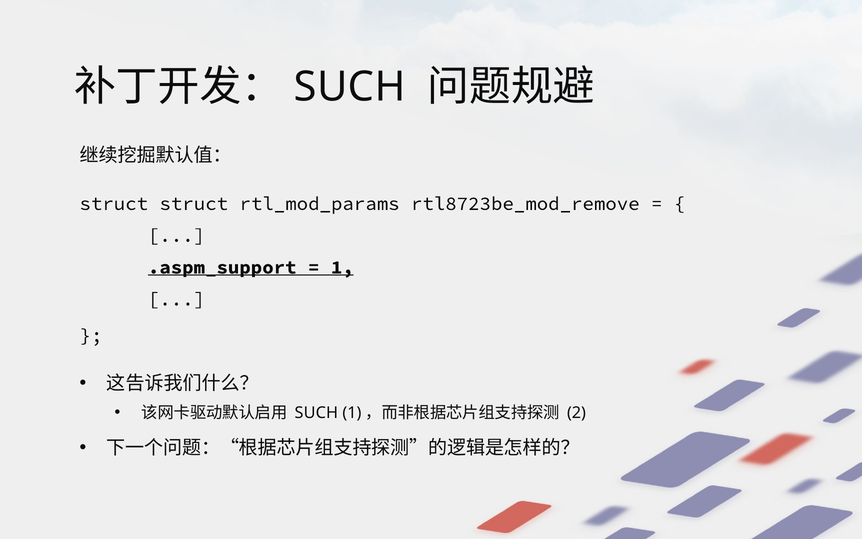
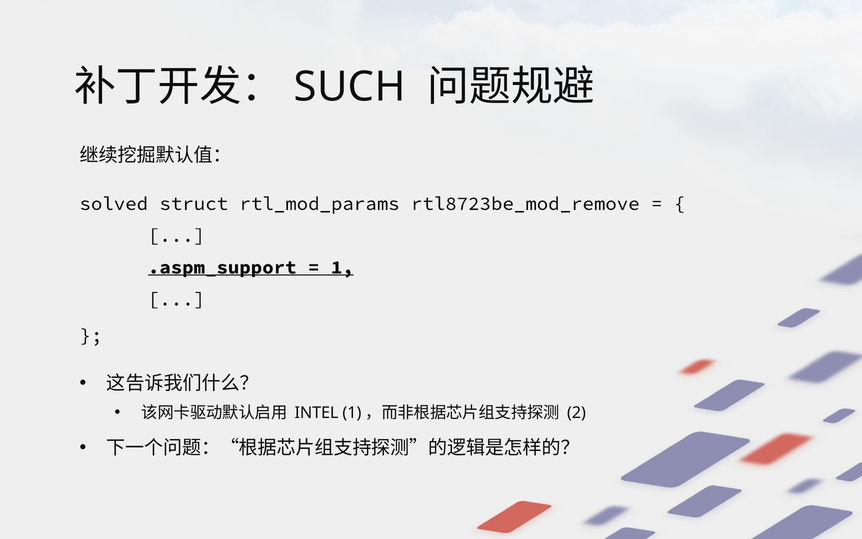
struct at (114, 203): struct -> solved
SUCH at (316, 413): SUCH -> INTEL
